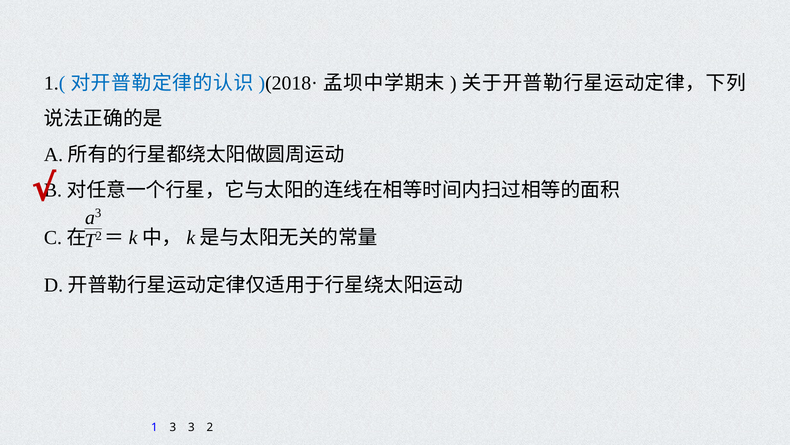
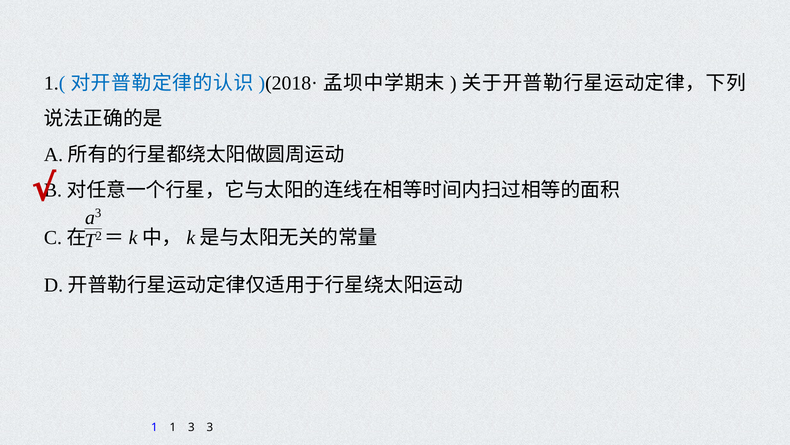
1 3: 3 -> 1
3 2: 2 -> 3
